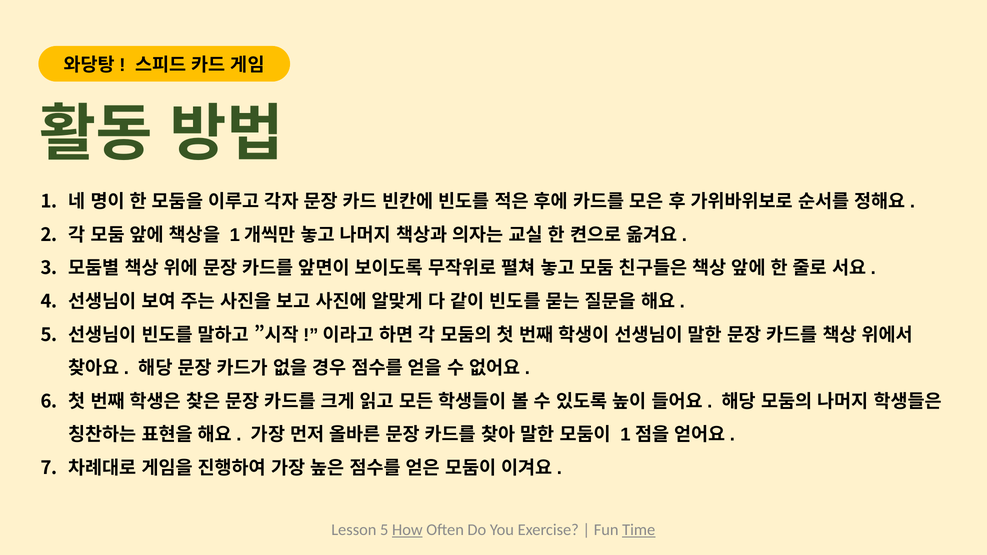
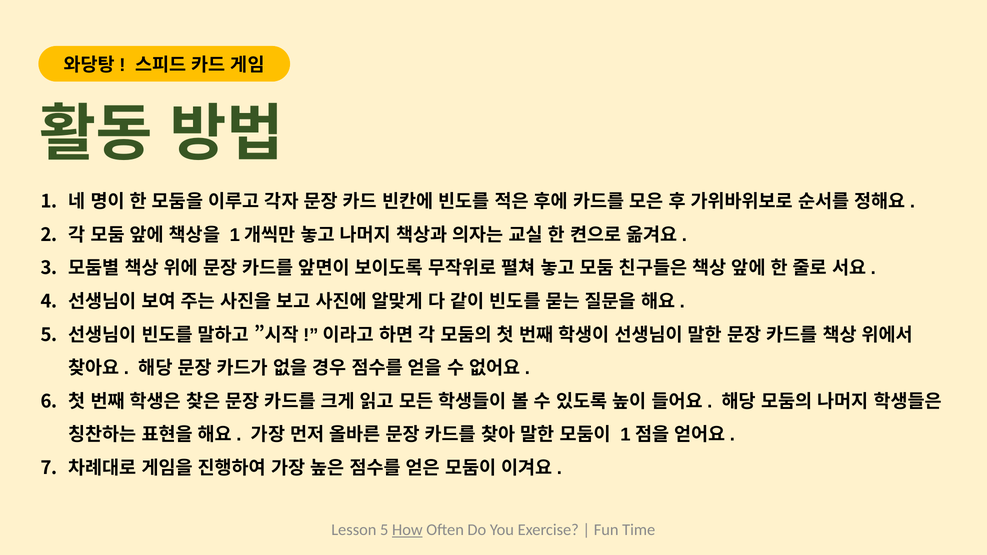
Time underline: present -> none
